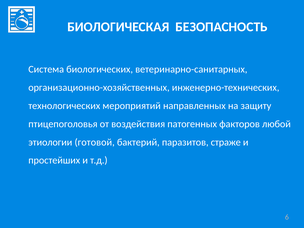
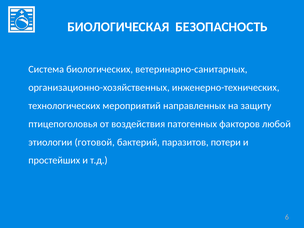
страже: страже -> потери
